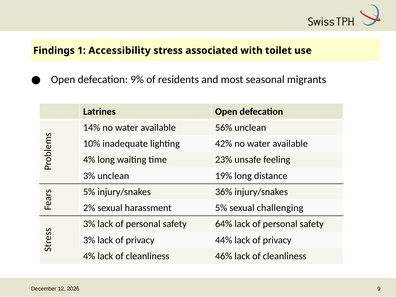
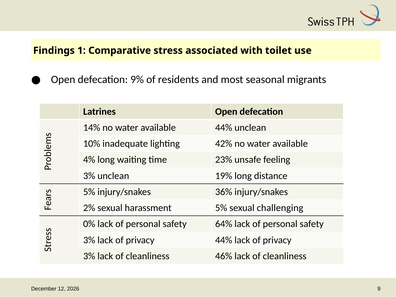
Accessibility: Accessibility -> Comparative
available 56%: 56% -> 44%
3% at (89, 224): 3% -> 0%
4% at (89, 256): 4% -> 3%
